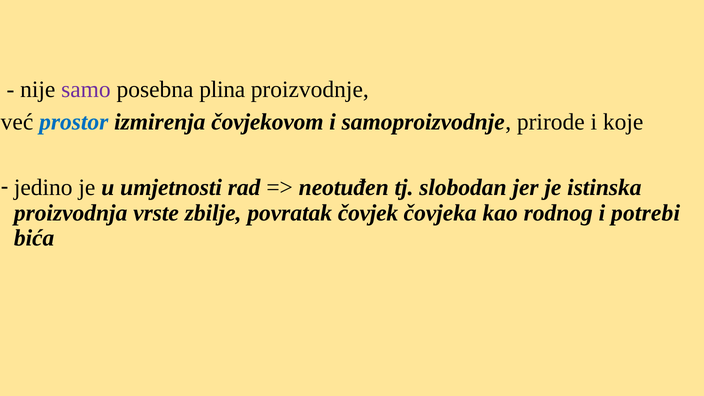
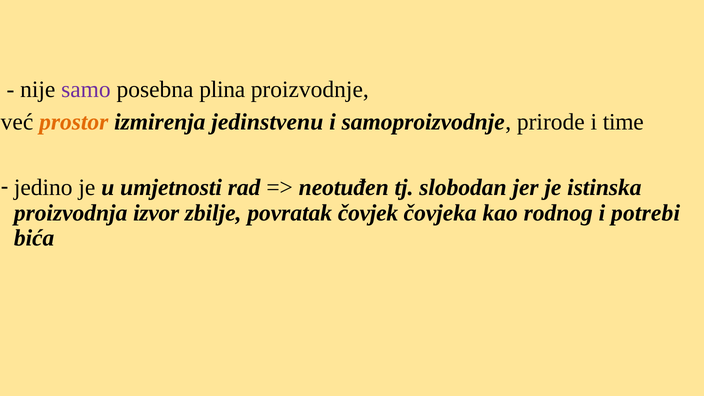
prostor colour: blue -> orange
čovjekovom: čovjekovom -> jedinstvenu
koje: koje -> time
vrste: vrste -> izvor
